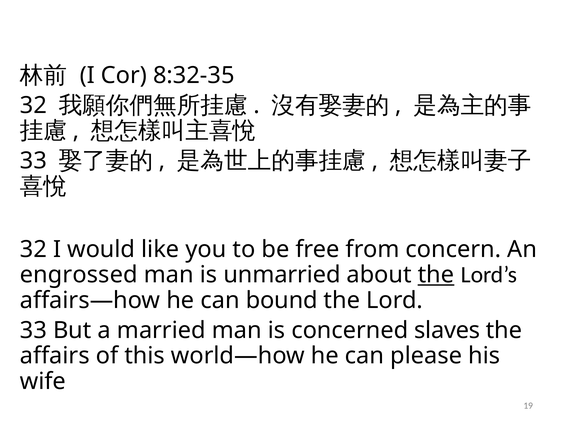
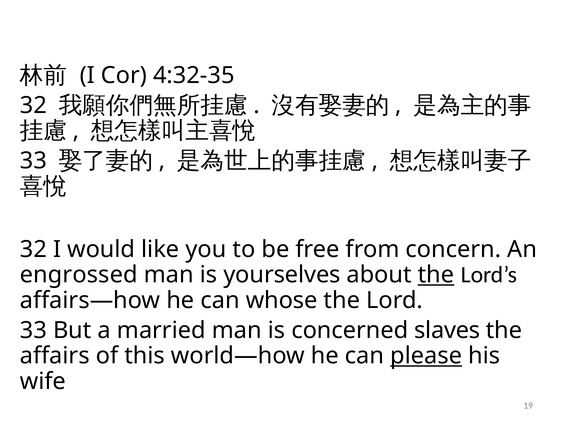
8:32-35: 8:32-35 -> 4:32-35
unmarried: unmarried -> yourselves
bound: bound -> whose
please underline: none -> present
